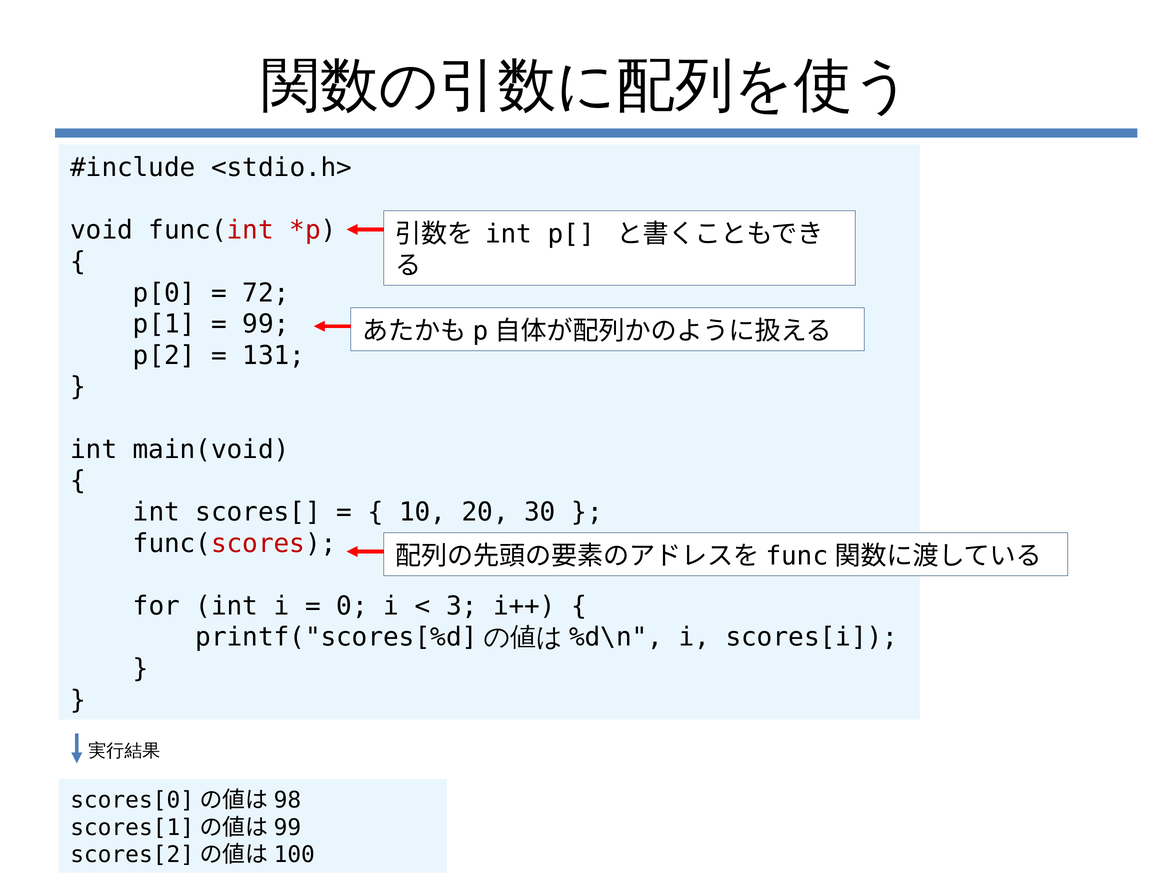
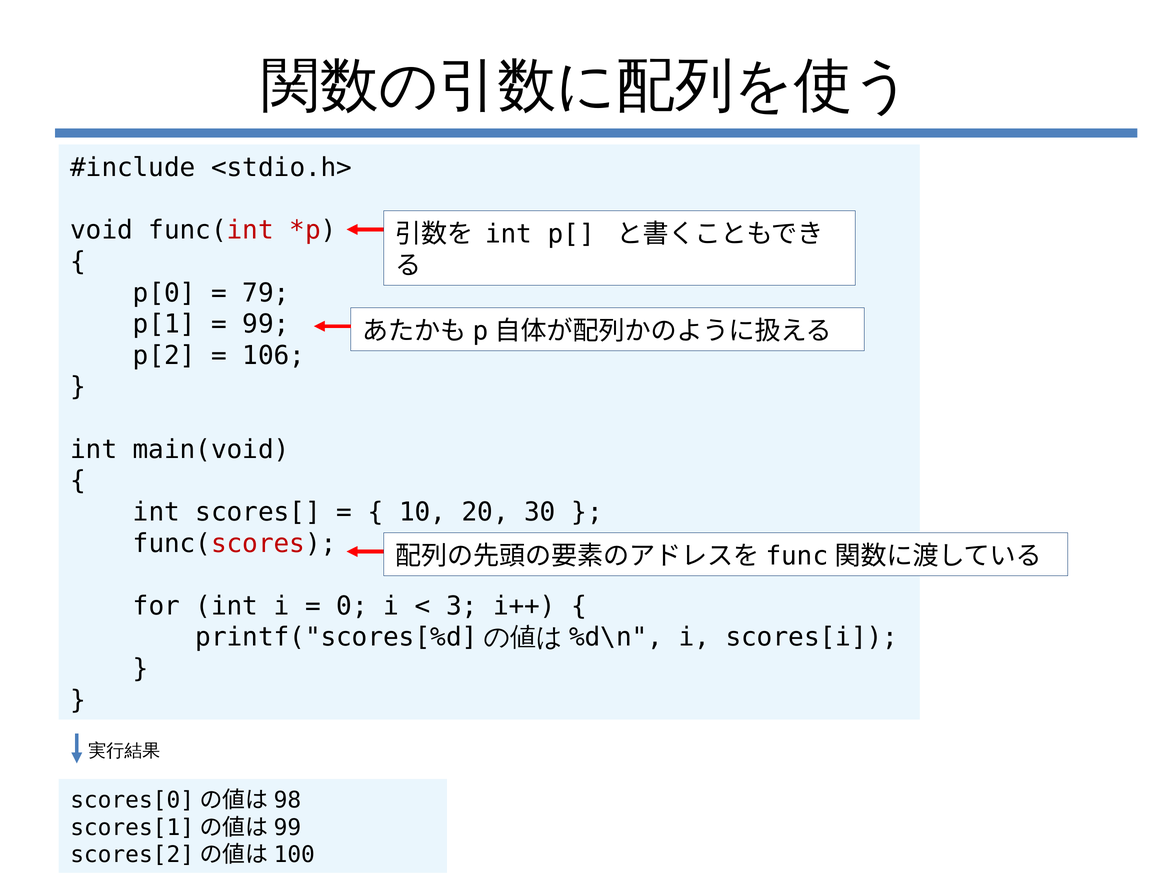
72: 72 -> 79
131: 131 -> 106
